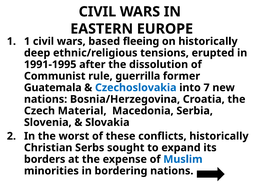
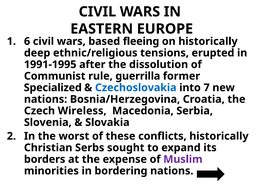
1 at (27, 41): 1 -> 6
Guatemala: Guatemala -> Specialized
Material: Material -> Wireless
Muslim colour: blue -> purple
